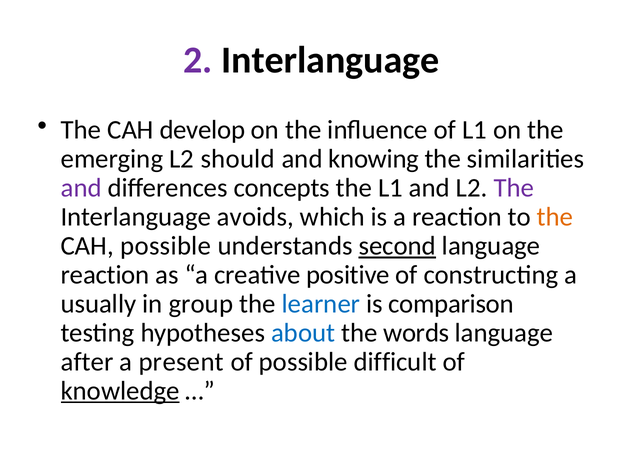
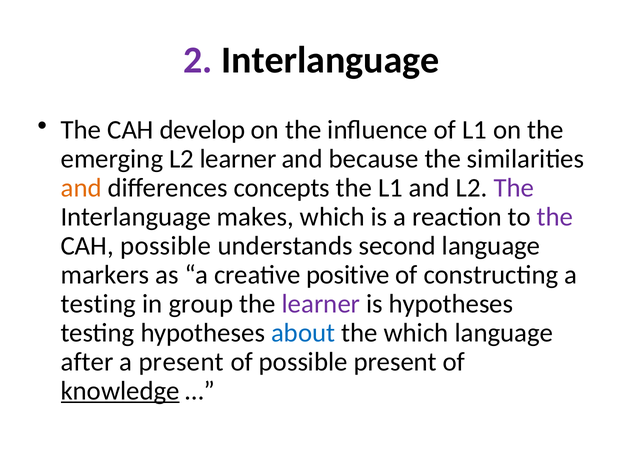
L2 should: should -> learner
knowing: knowing -> because
and at (81, 188) colour: purple -> orange
avoids: avoids -> makes
the at (555, 217) colour: orange -> purple
second underline: present -> none
reaction at (105, 275): reaction -> markers
usually at (99, 304): usually -> testing
learner at (321, 304) colour: blue -> purple
is comparison: comparison -> hypotheses
the words: words -> which
possible difficult: difficult -> present
